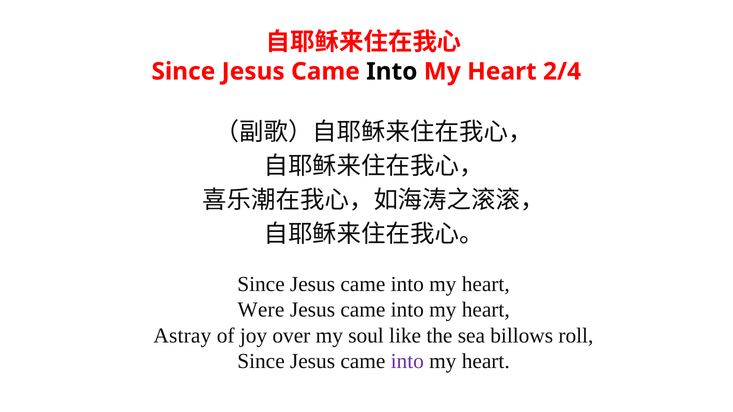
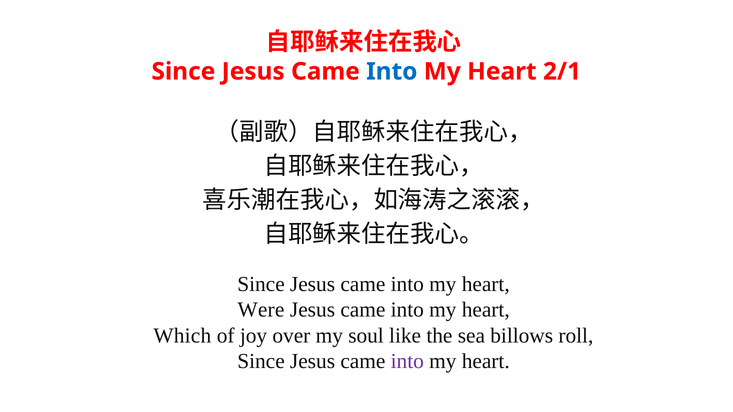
Into at (392, 72) colour: black -> blue
2/4: 2/4 -> 2/1
Astray: Astray -> Which
